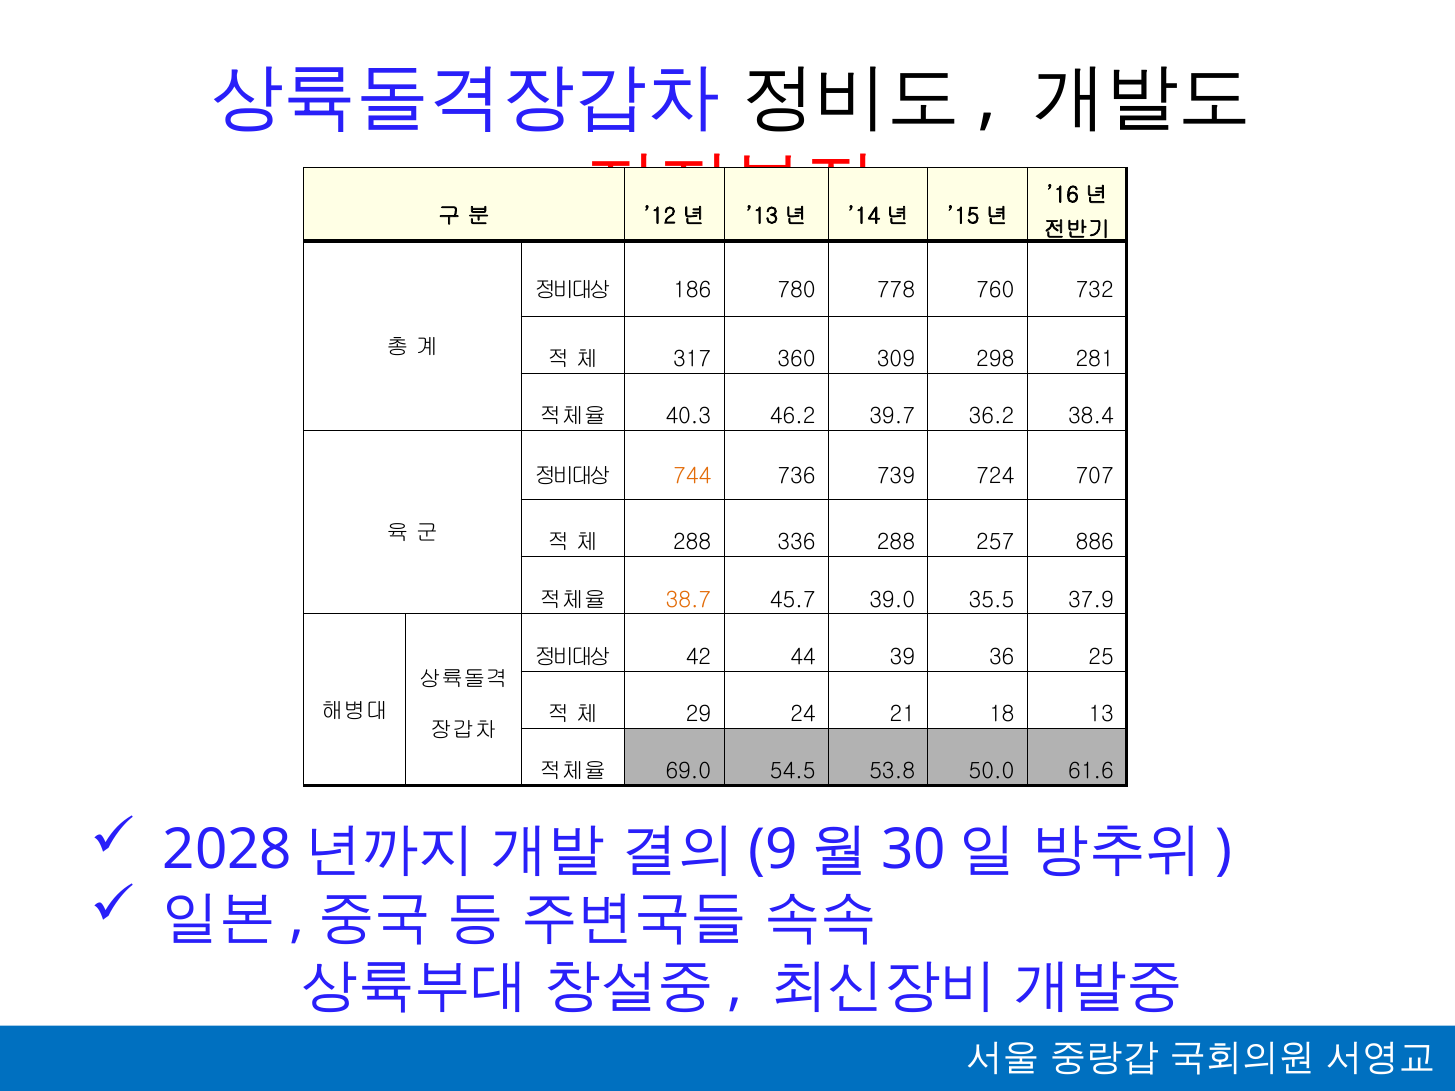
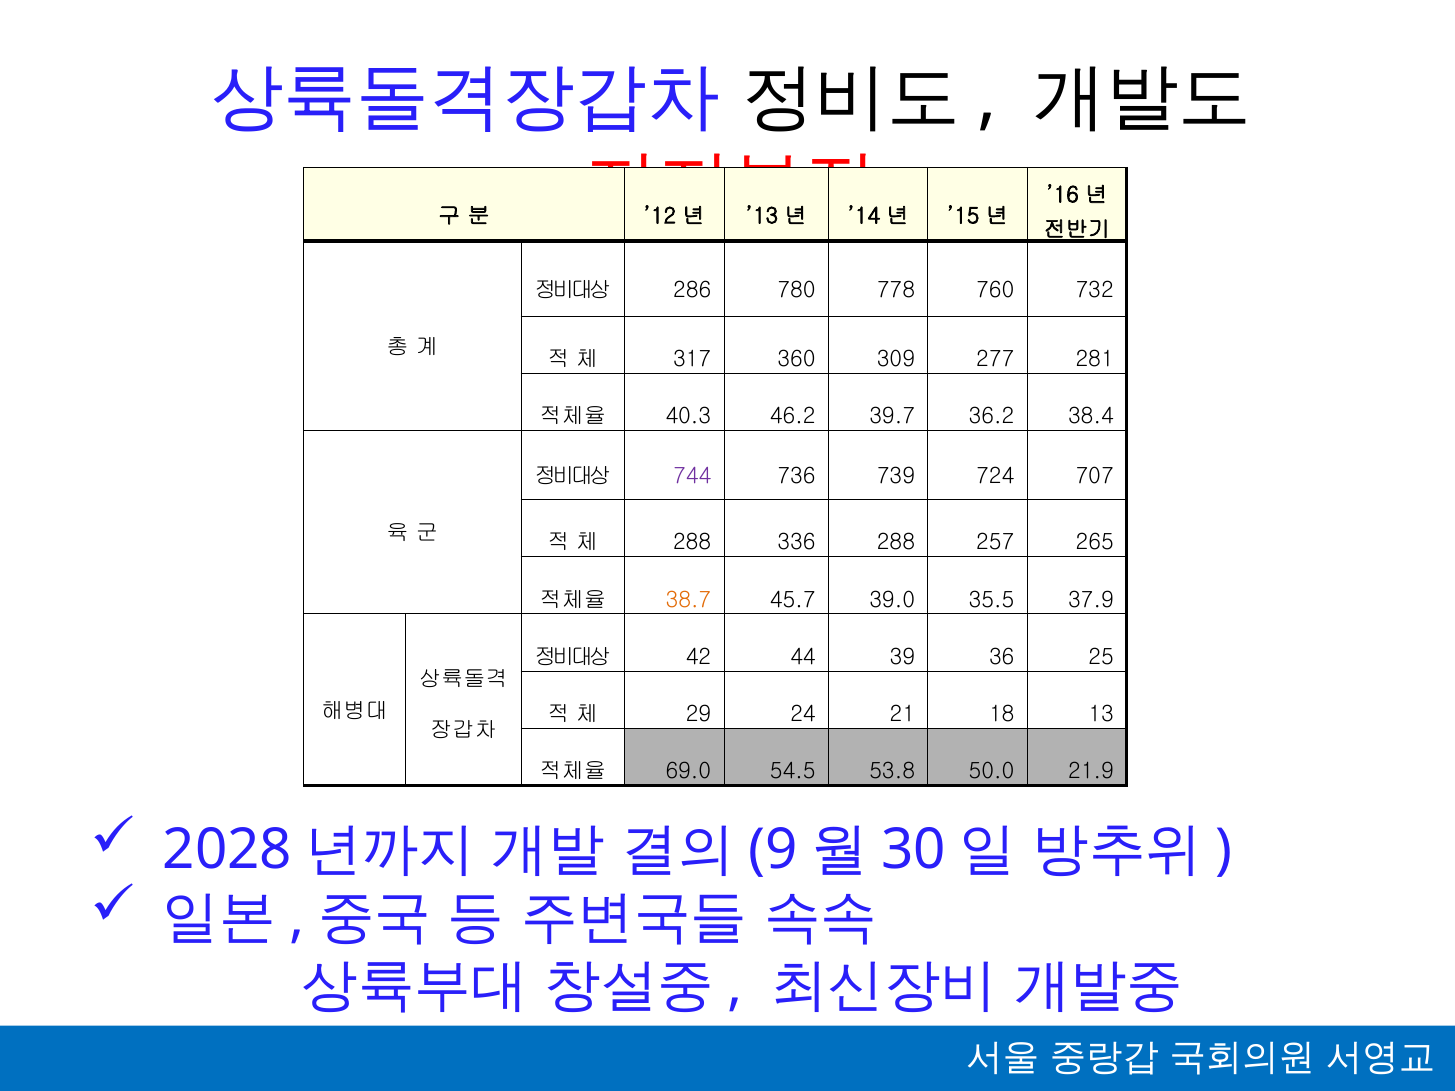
186: 186 -> 286
298: 298 -> 277
744 colour: orange -> purple
886: 886 -> 265
61.6: 61.6 -> 21.9
